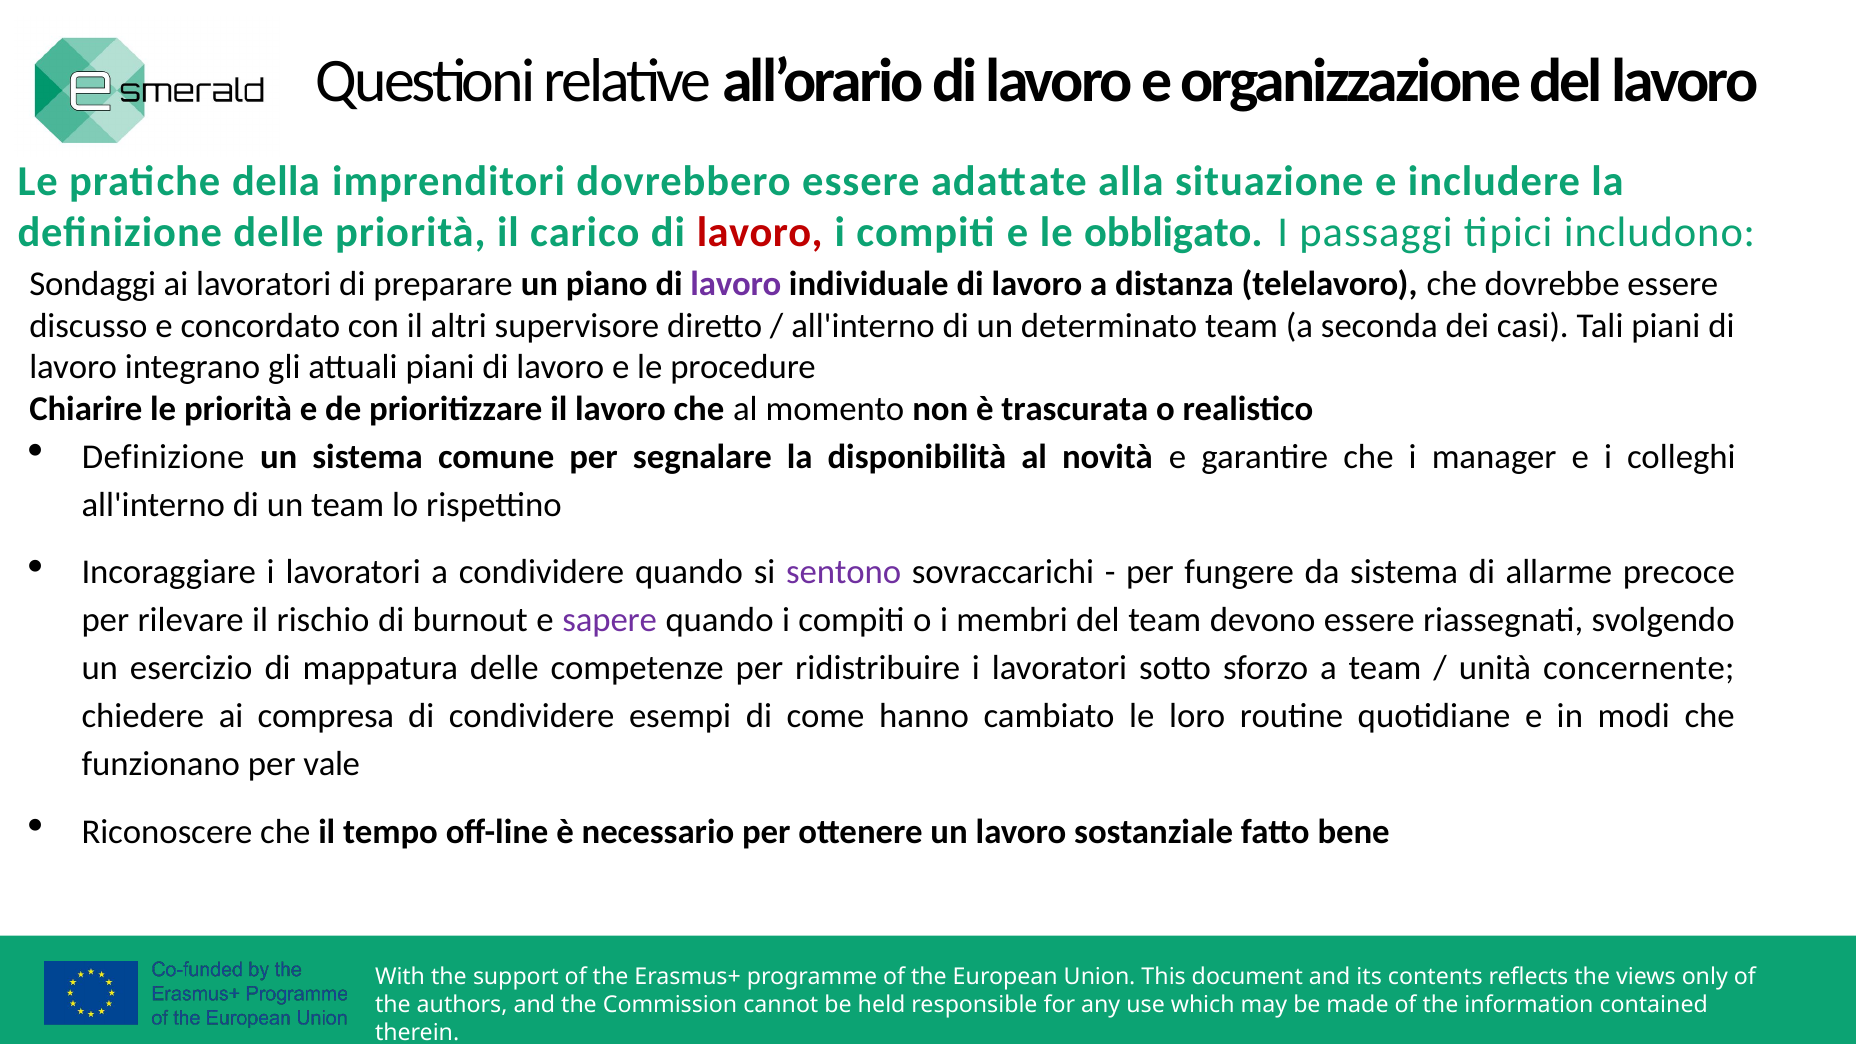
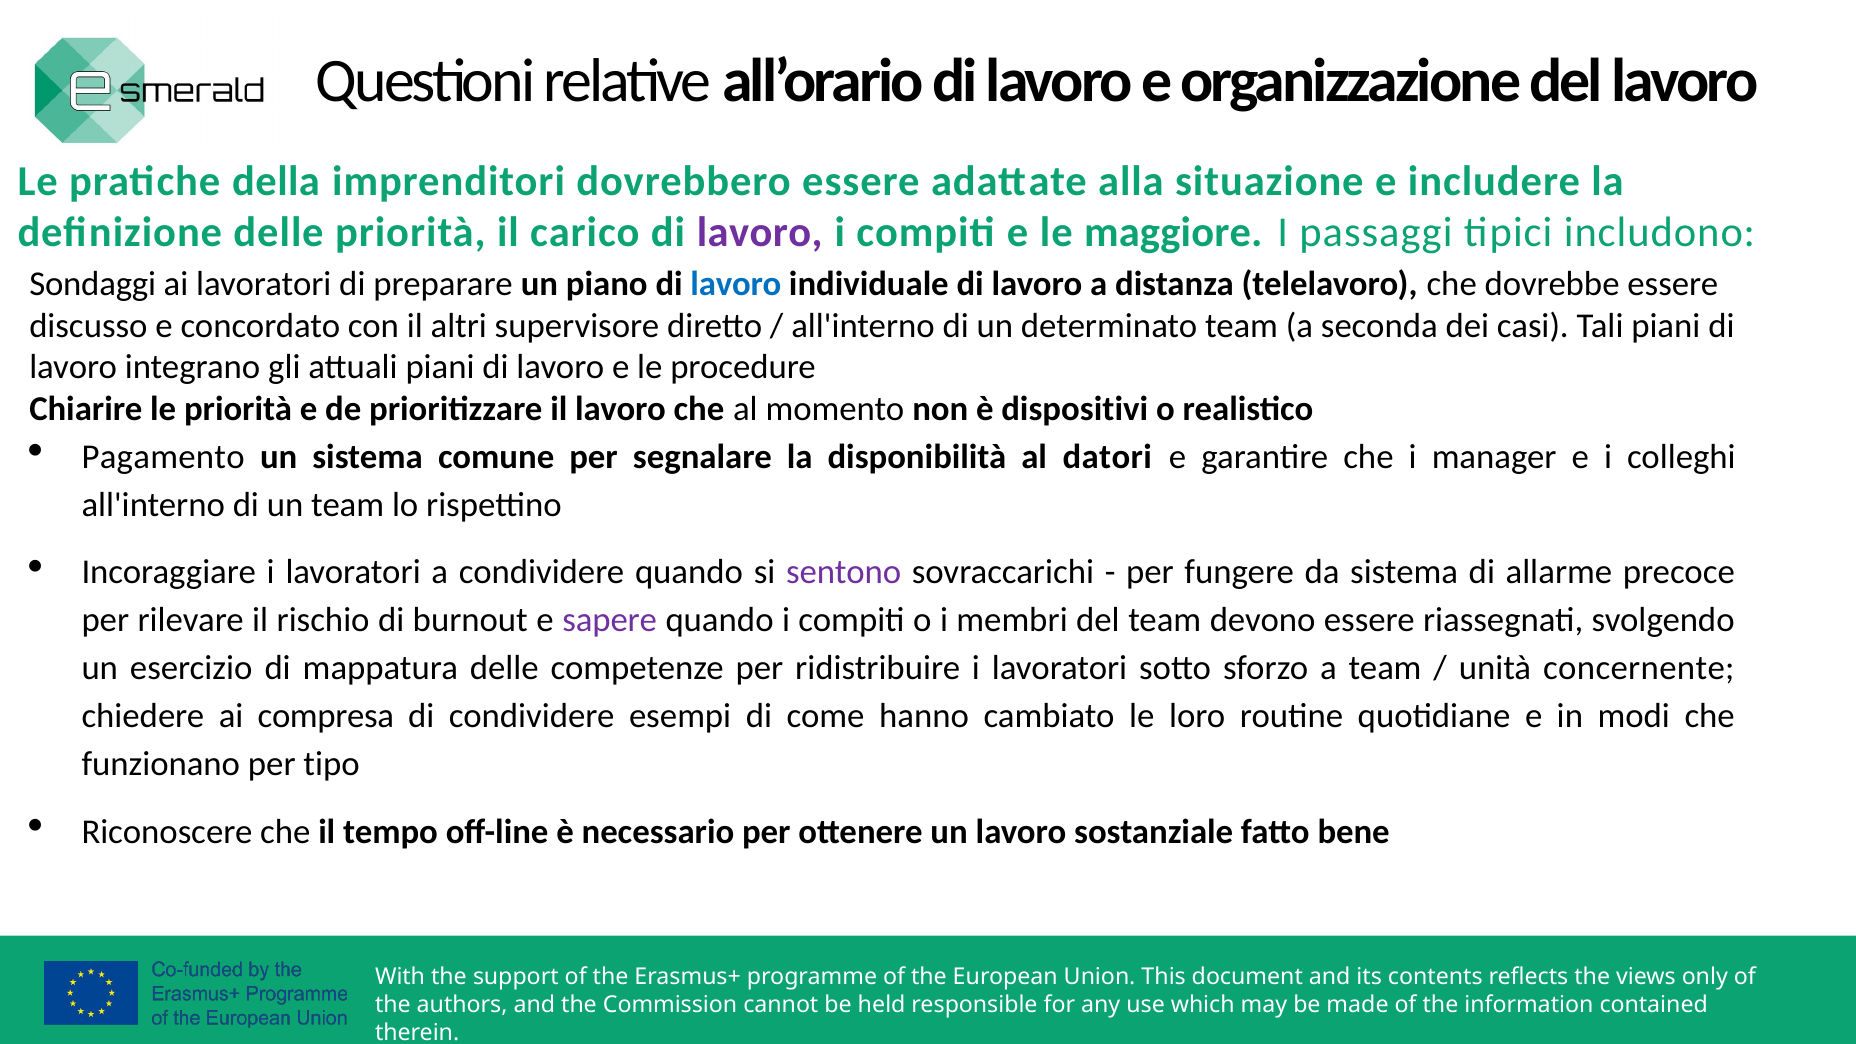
lavoro at (760, 233) colour: red -> purple
obbligato: obbligato -> maggiore
lavoro at (736, 284) colour: purple -> blue
trascurata: trascurata -> dispositivi
Definizione at (163, 457): Definizione -> Pagamento
novità: novità -> datori
vale: vale -> tipo
